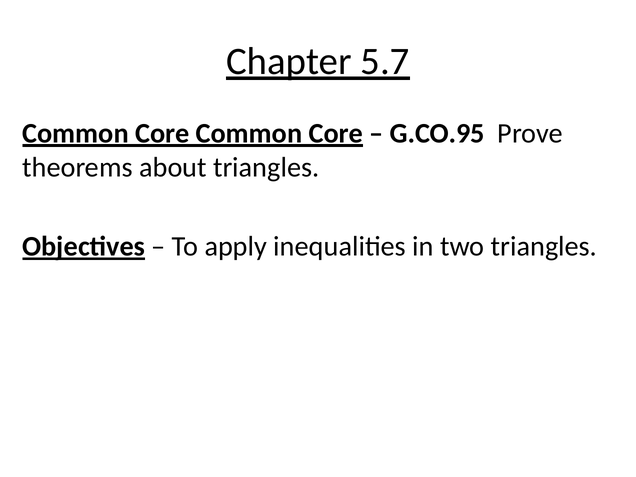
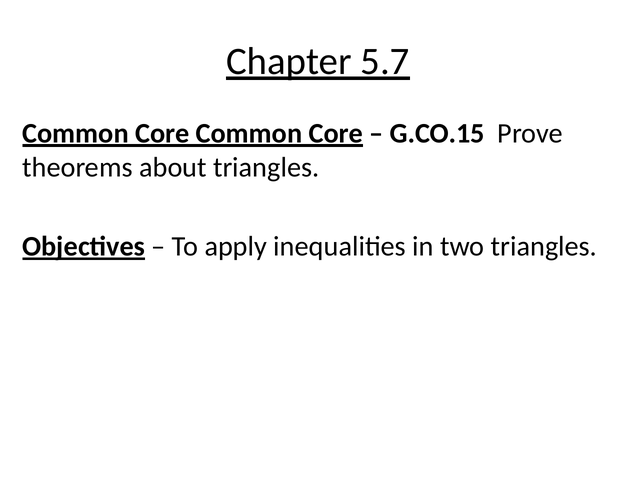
G.CO.95: G.CO.95 -> G.CO.15
